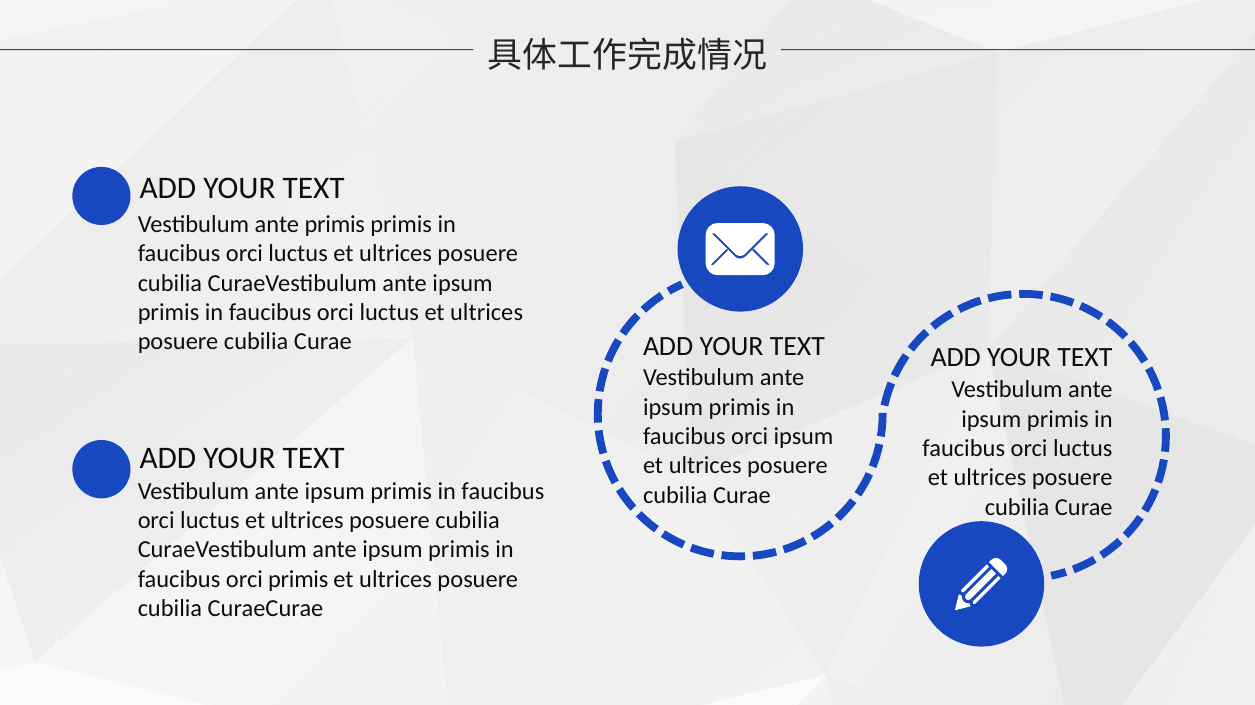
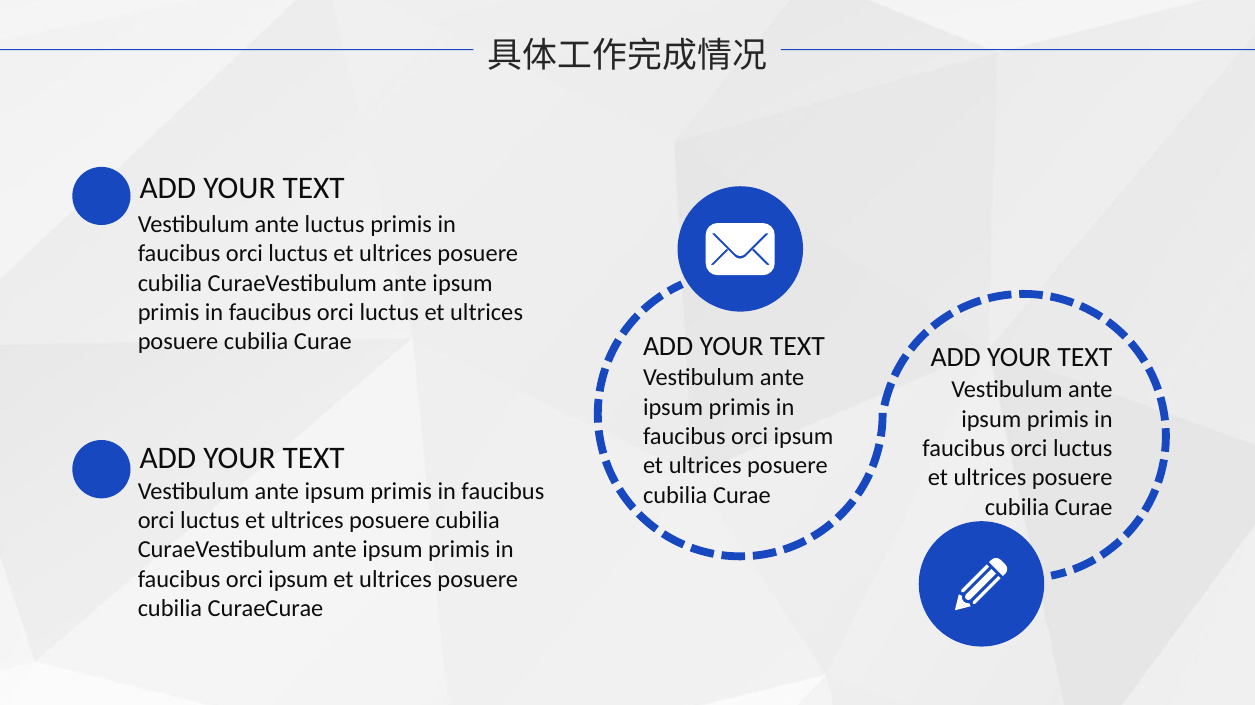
ante primis: primis -> luctus
primis at (298, 580): primis -> ipsum
